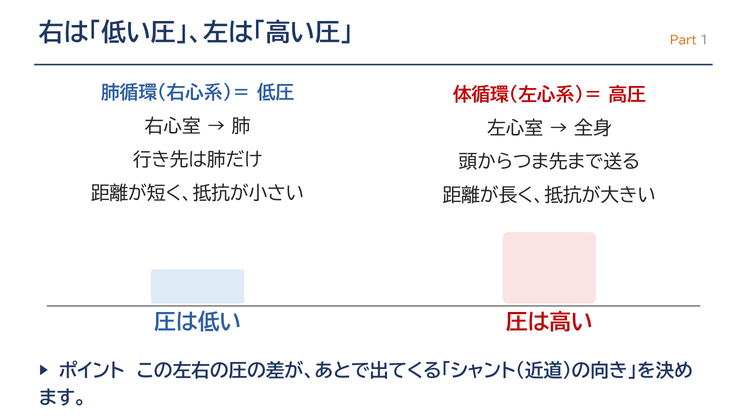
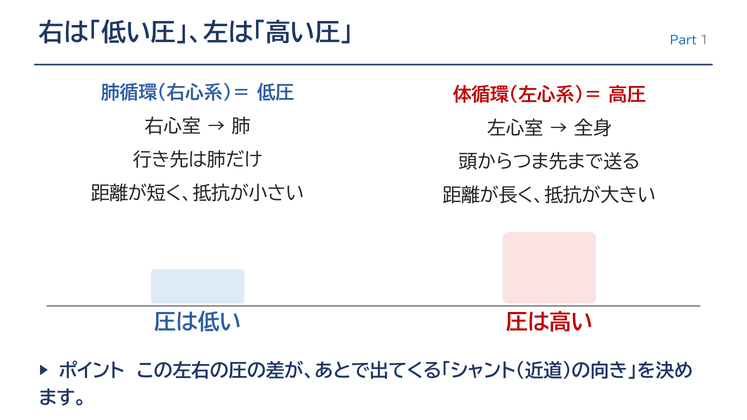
Part colour: orange -> blue
